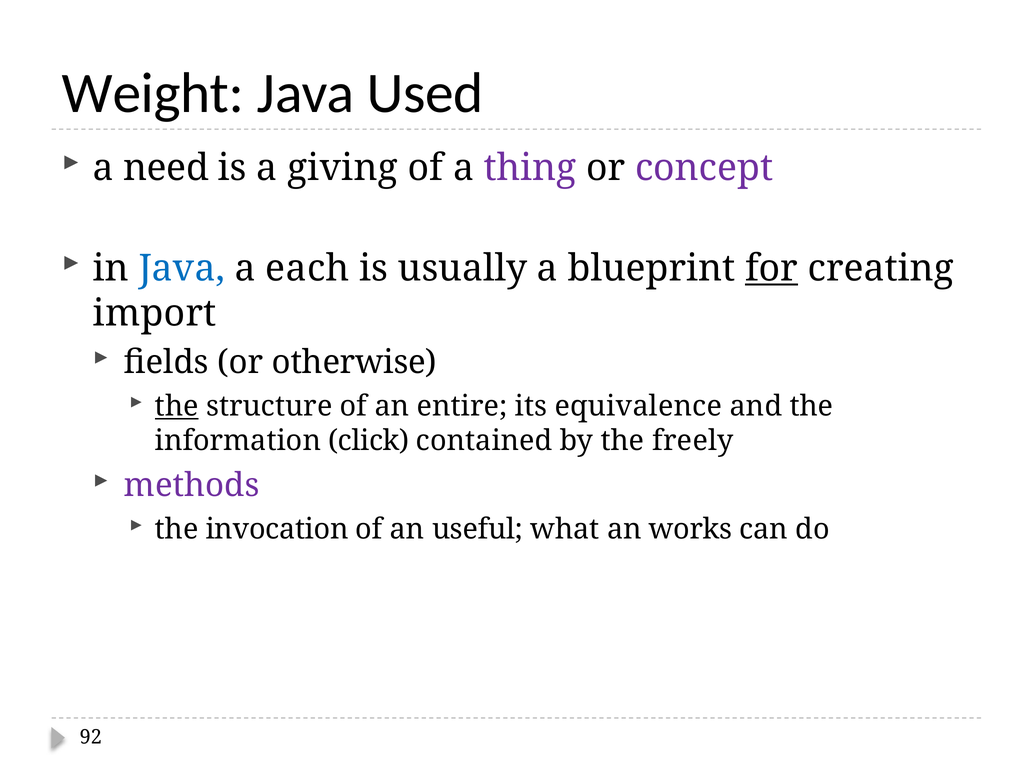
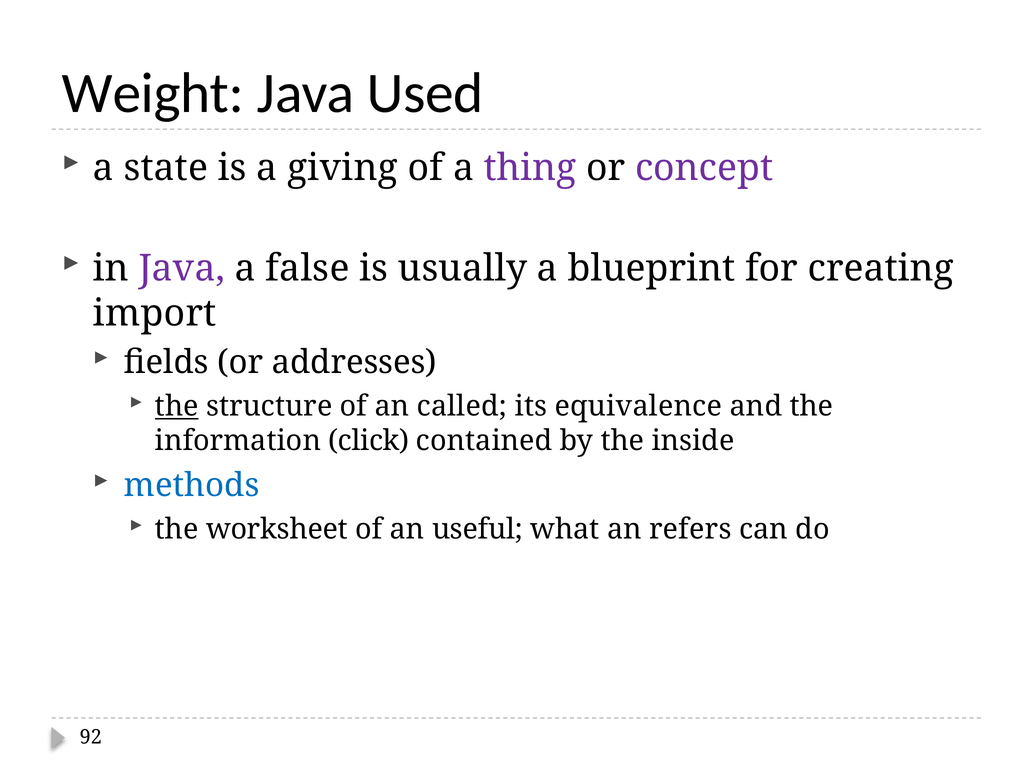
need: need -> state
Java at (182, 268) colour: blue -> purple
each: each -> false
for underline: present -> none
otherwise: otherwise -> addresses
entire: entire -> called
freely: freely -> inside
methods colour: purple -> blue
invocation: invocation -> worksheet
works: works -> refers
